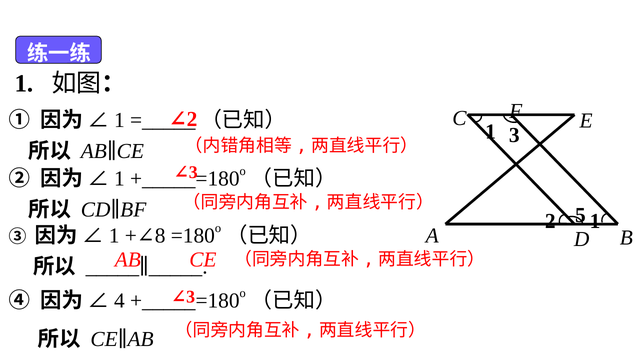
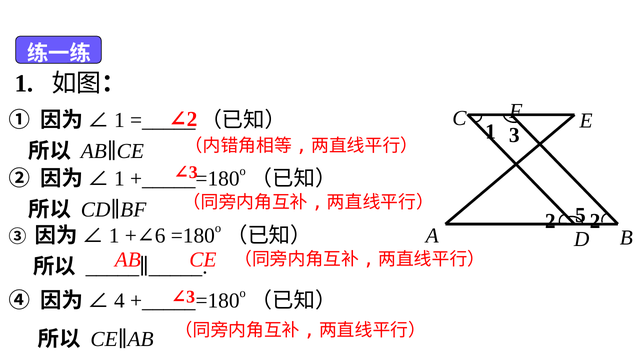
5 1: 1 -> 2
8: 8 -> 6
